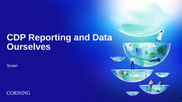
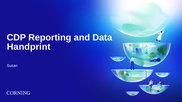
Ourselves: Ourselves -> Handprint
